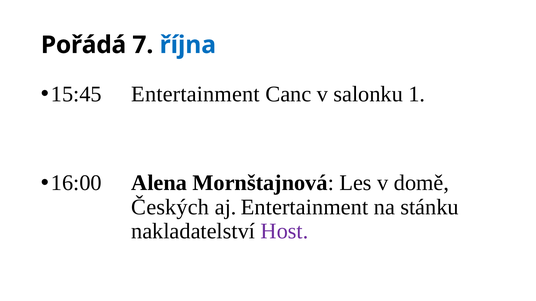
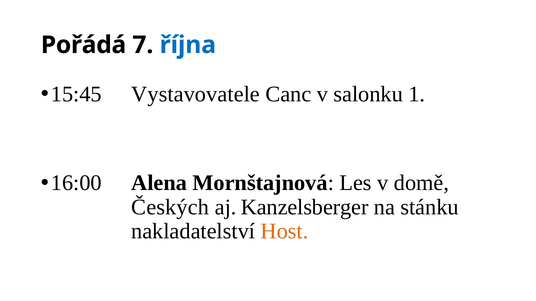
Entertainment at (196, 94): Entertainment -> Vystavovatele
aj Entertainment: Entertainment -> Kanzelsberger
Host colour: purple -> orange
